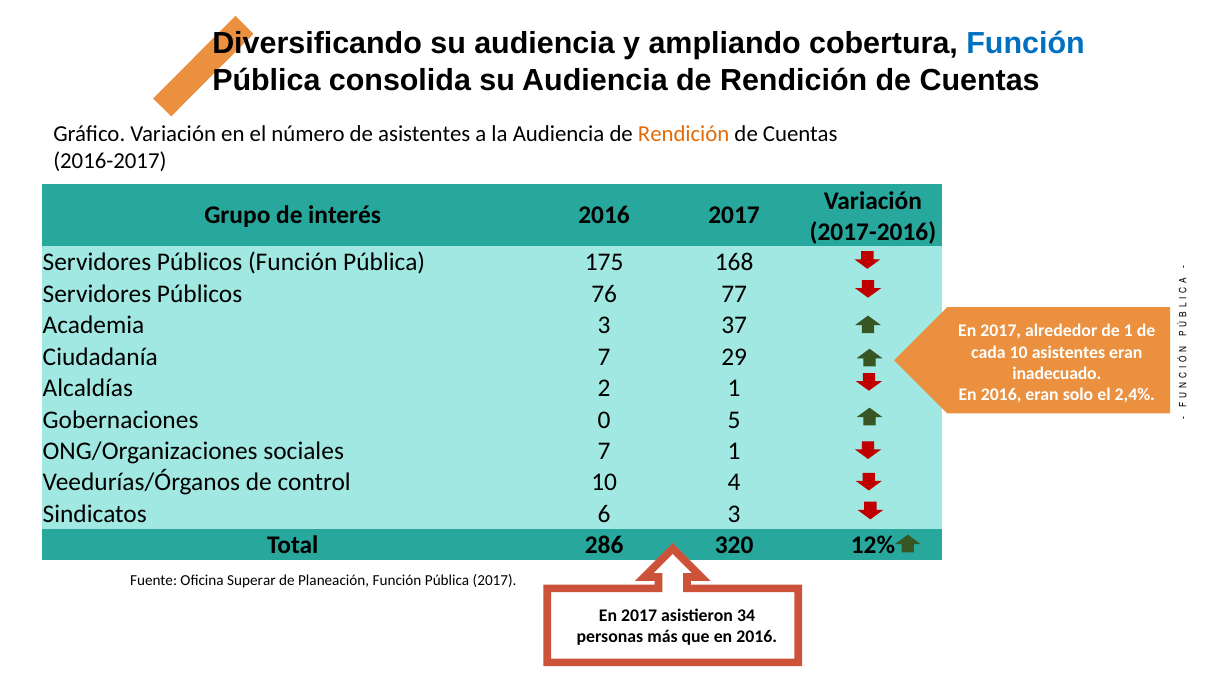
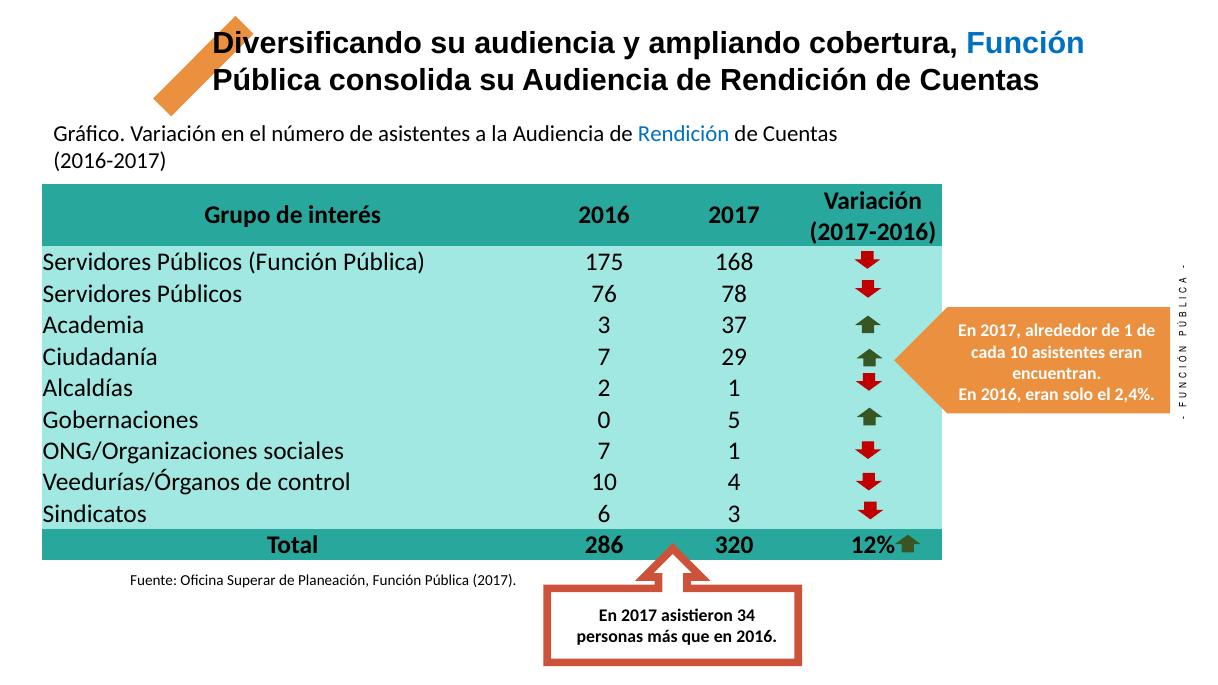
Rendición at (684, 134) colour: orange -> blue
77: 77 -> 78
inadecuado: inadecuado -> encuentran
